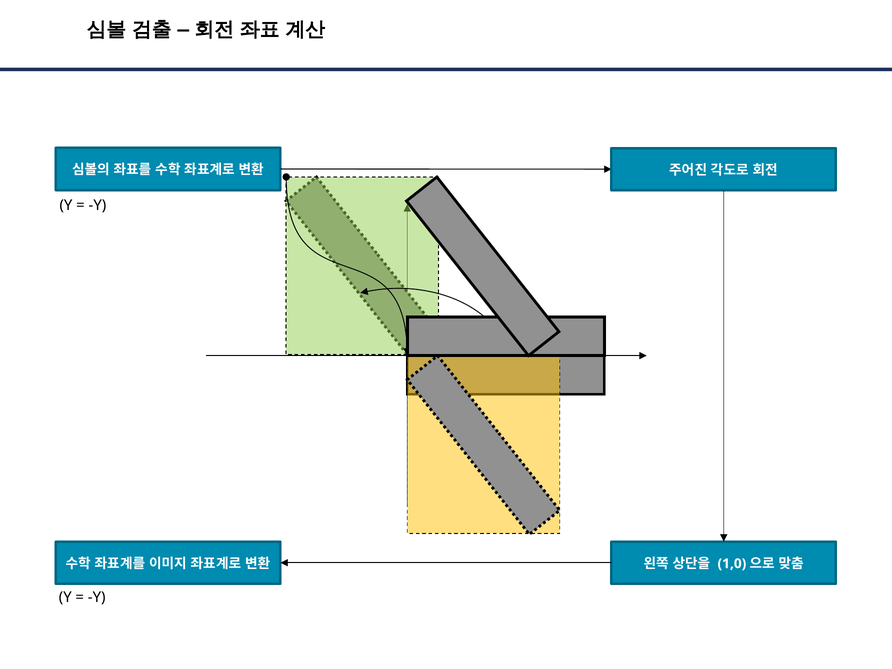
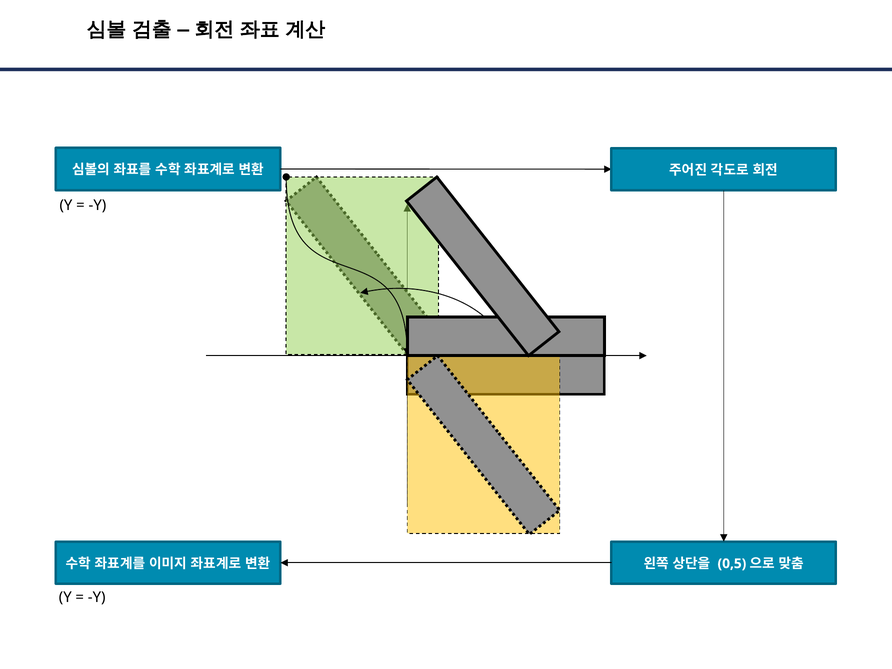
1,0: 1,0 -> 0,5
